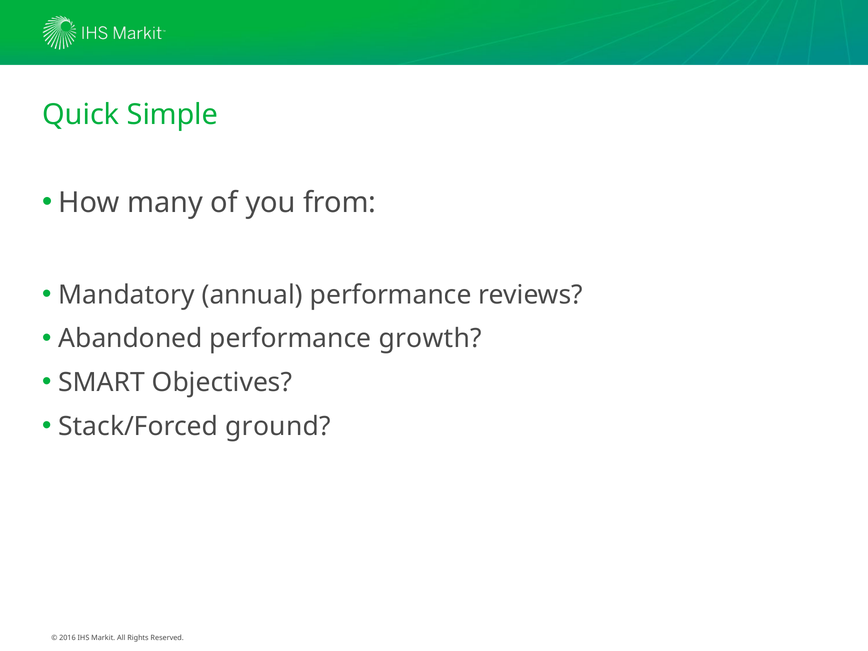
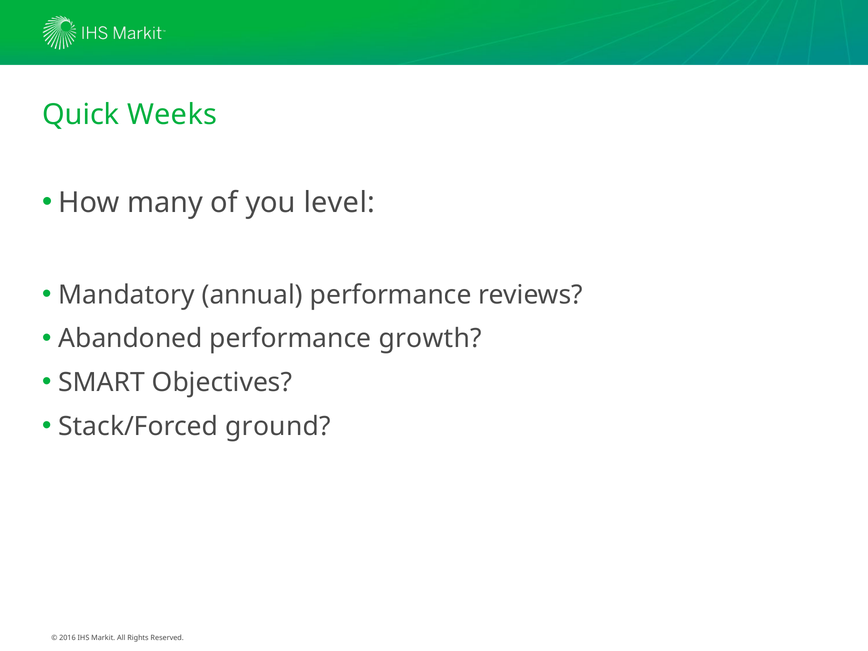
Simple: Simple -> Weeks
from: from -> level
